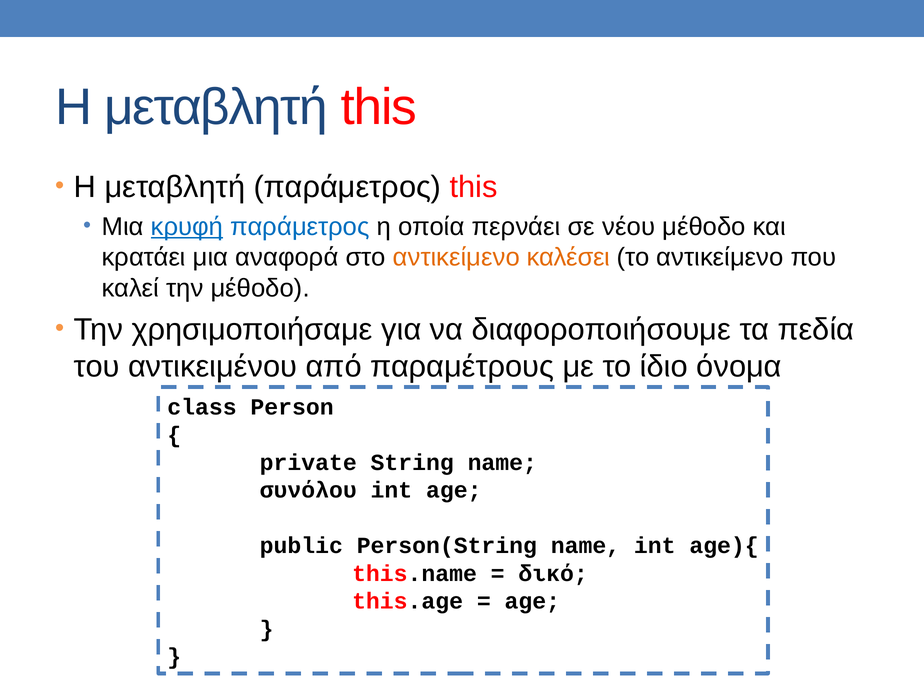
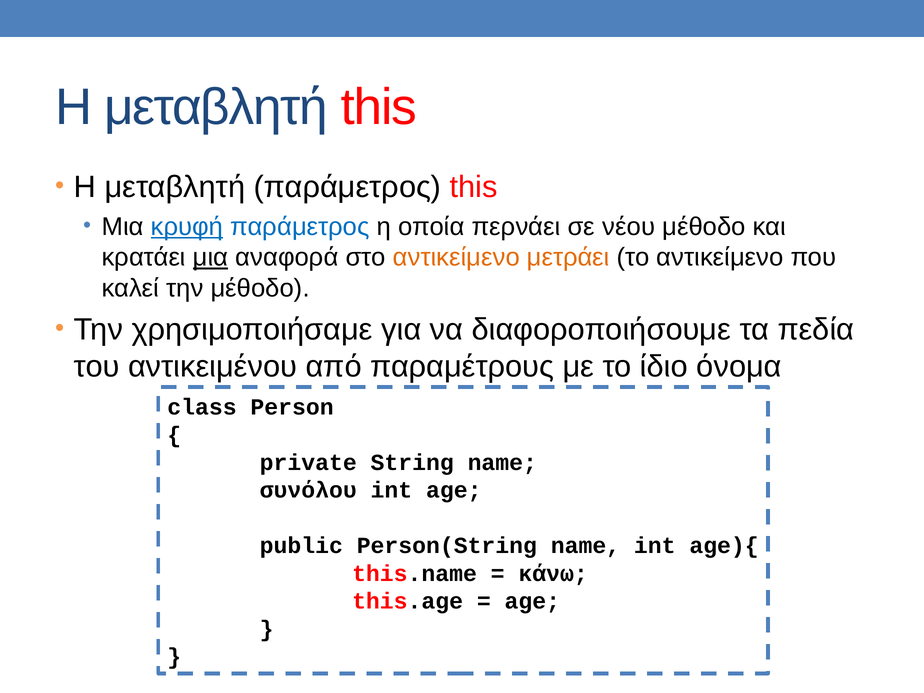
μια at (211, 257) underline: none -> present
καλέσει: καλέσει -> μετράει
δικό: δικό -> κάνω
